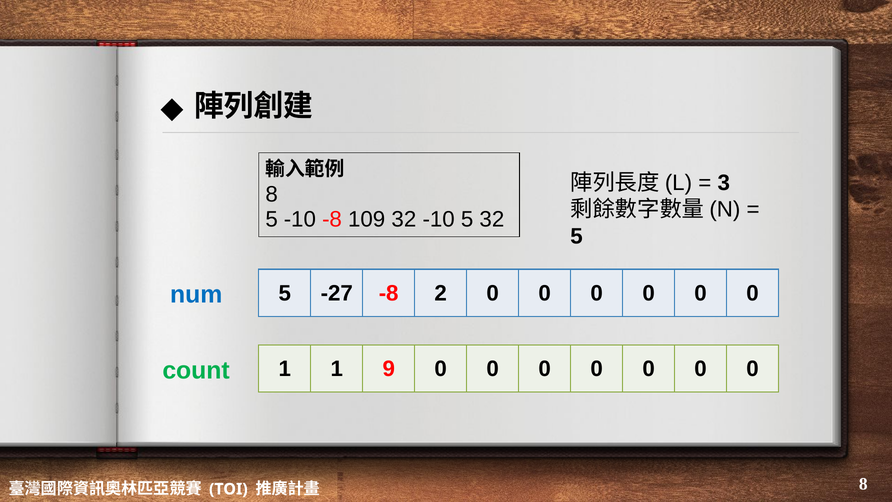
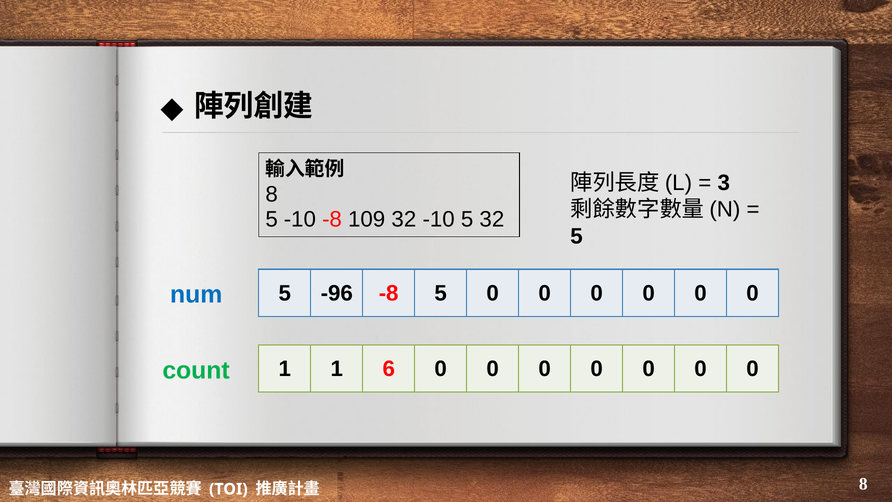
-27: -27 -> -96
-8 2: 2 -> 5
9: 9 -> 6
